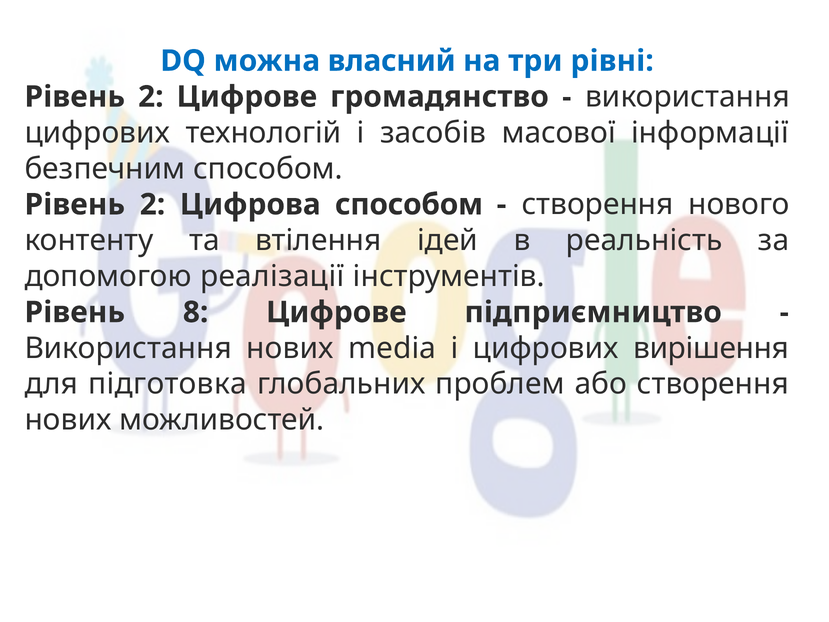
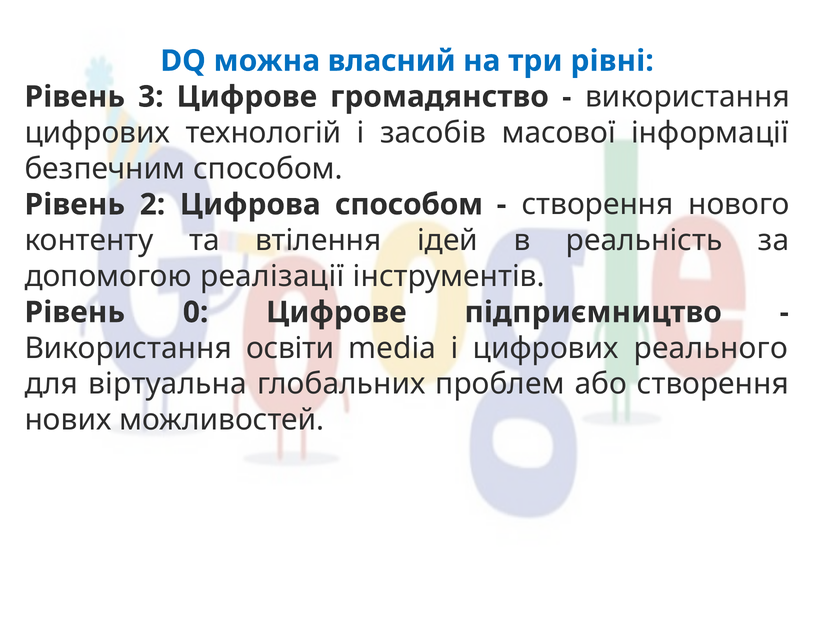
2 at (151, 97): 2 -> 3
8: 8 -> 0
Використання нових: нових -> освіти
вирішення: вирішення -> реального
підготовка: підготовка -> віртуальна
